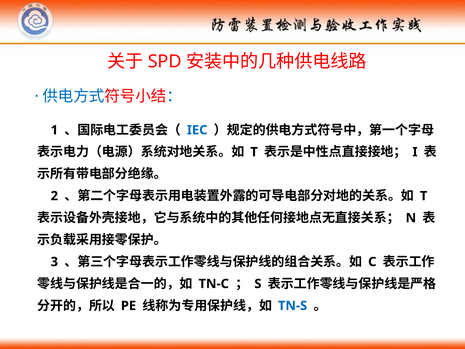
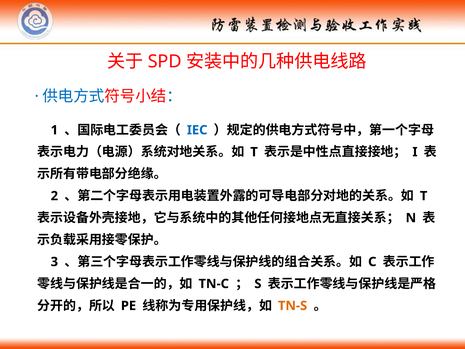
TN-S colour: blue -> orange
